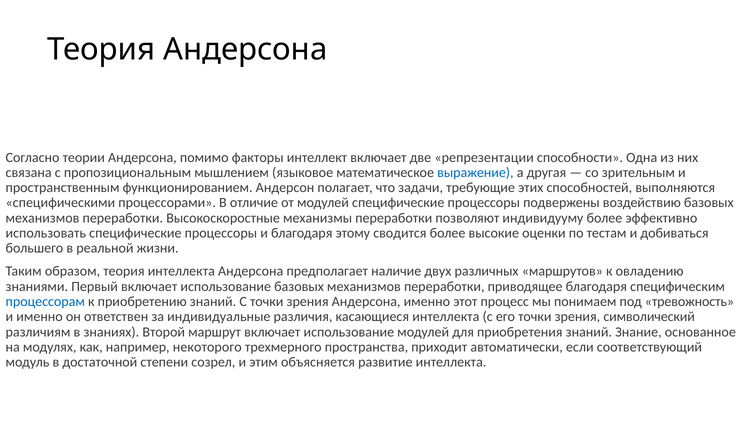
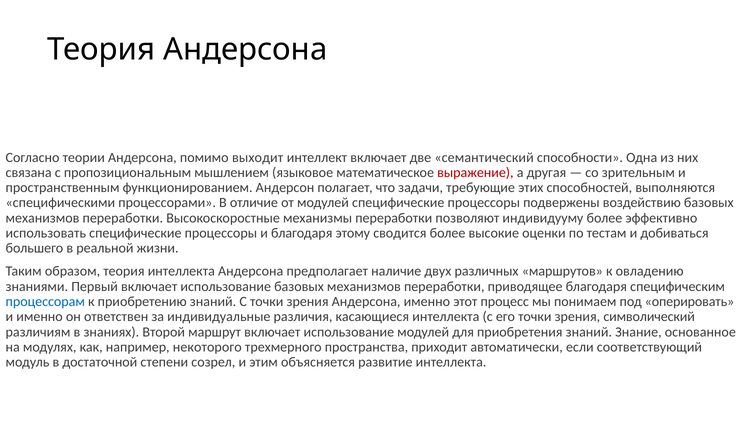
факторы: факторы -> выходит
репрезентации: репрезентации -> семантический
выражение colour: blue -> red
тревожность: тревожность -> оперировать
